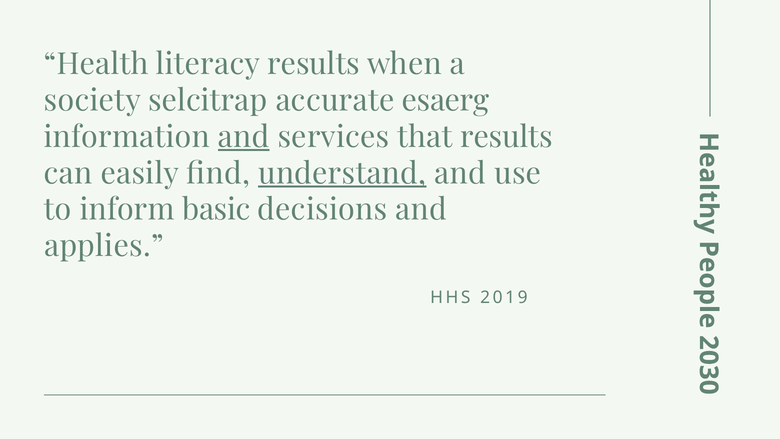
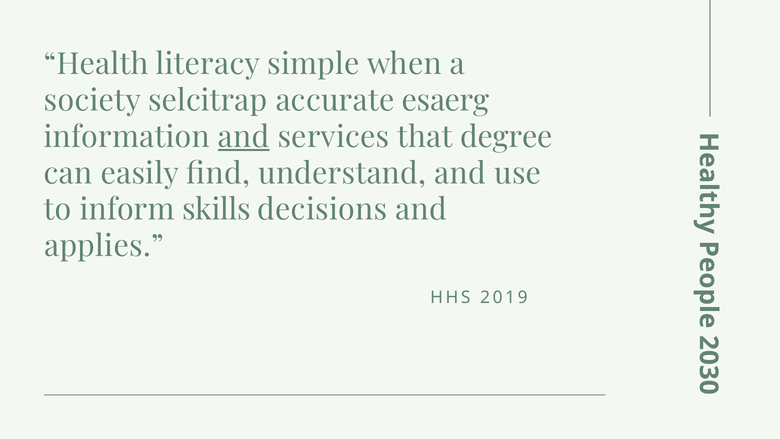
literacy results: results -> simple
that results: results -> degree
understand underline: present -> none
basic: basic -> skills
